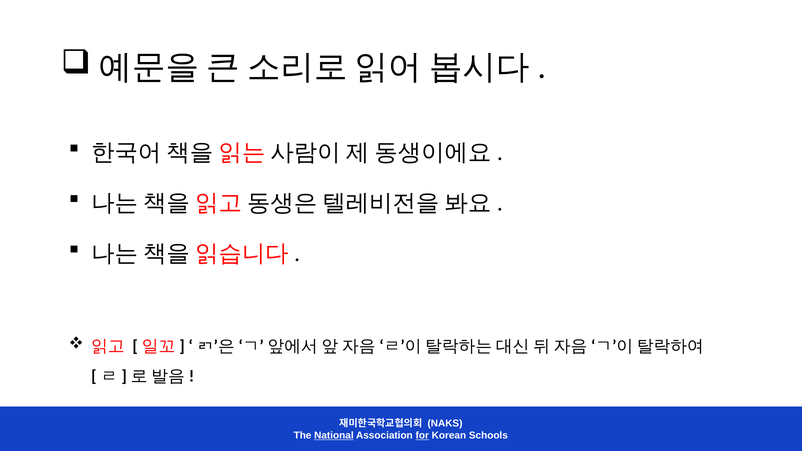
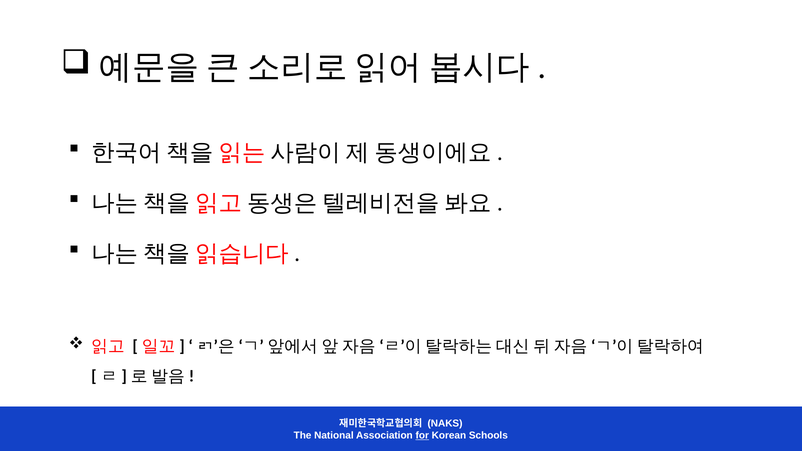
National underline: present -> none
